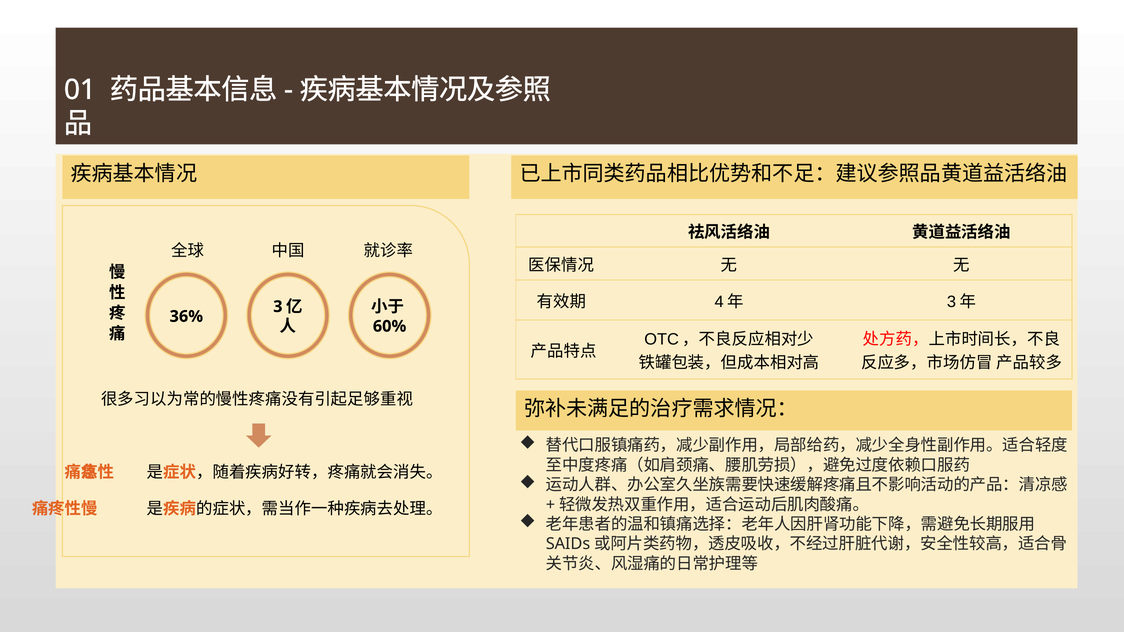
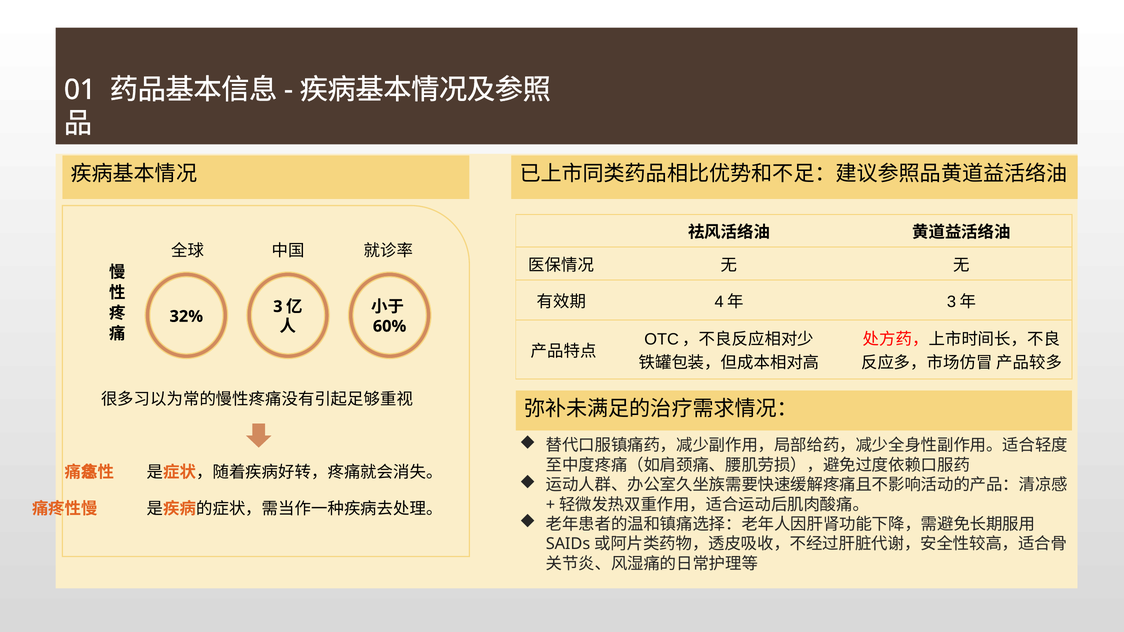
36%: 36% -> 32%
